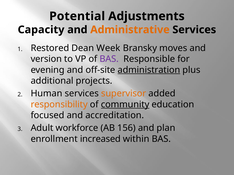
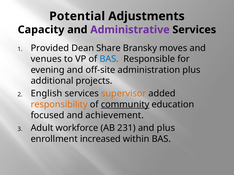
Administrative colour: orange -> purple
Restored: Restored -> Provided
Week: Week -> Share
version: version -> venues
BAS at (109, 59) colour: purple -> blue
administration underline: present -> none
Human: Human -> English
accreditation: accreditation -> achievement
156: 156 -> 231
and plan: plan -> plus
